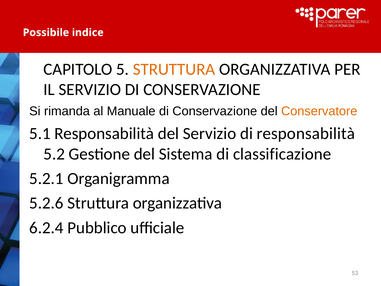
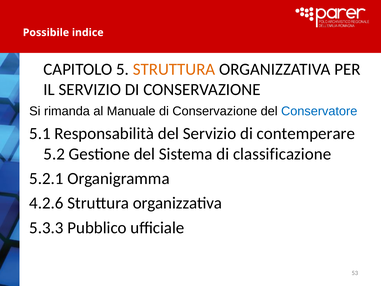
Conservatore colour: orange -> blue
di responsabilità: responsabilità -> contemperare
5.2.6: 5.2.6 -> 4.2.6
6.2.4: 6.2.4 -> 5.3.3
